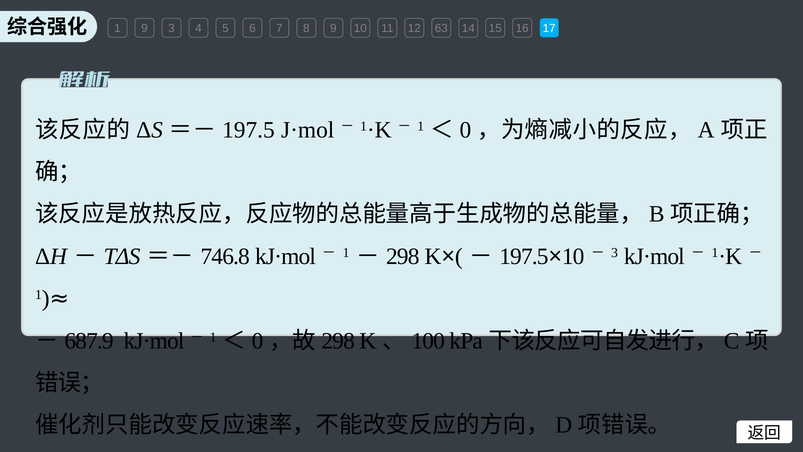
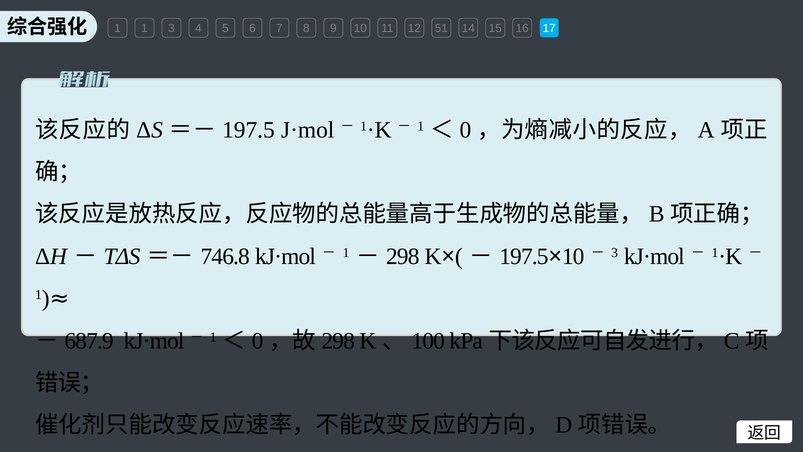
1 9: 9 -> 1
63: 63 -> 51
